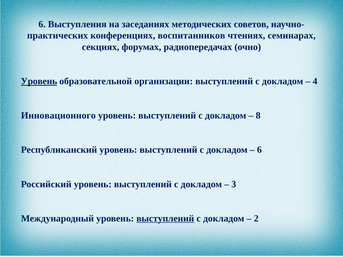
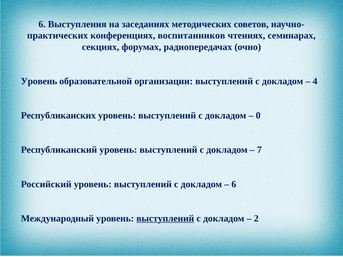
Уровень at (39, 81) underline: present -> none
Инновационного: Инновационного -> Республиканских
8: 8 -> 0
6 at (259, 150): 6 -> 7
3 at (234, 184): 3 -> 6
